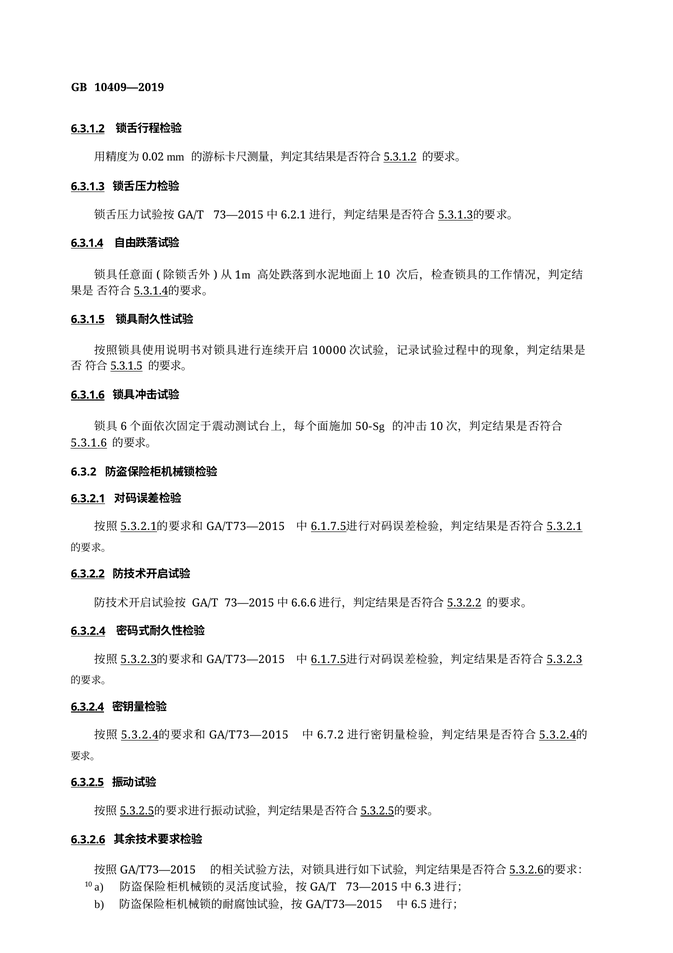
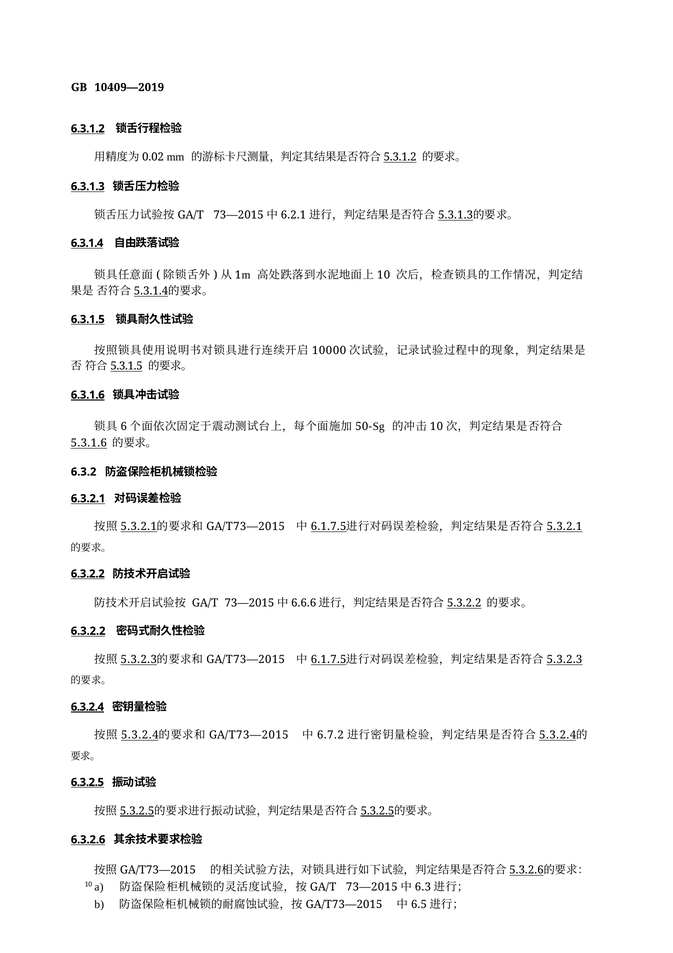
6.3.2.4 at (88, 631): 6.3.2.4 -> 6.3.2.2
